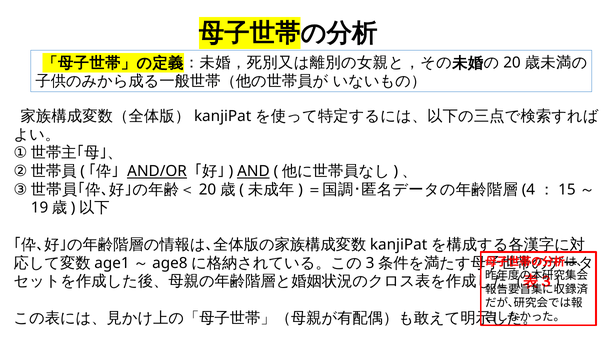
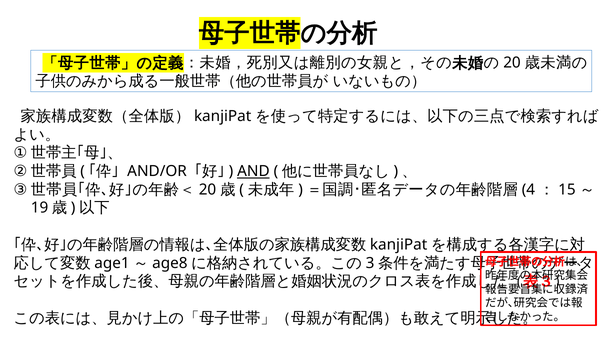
AND/OR underline: present -> none
